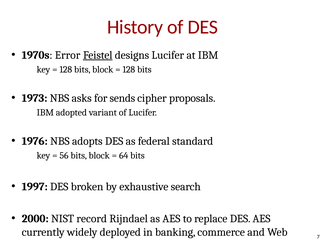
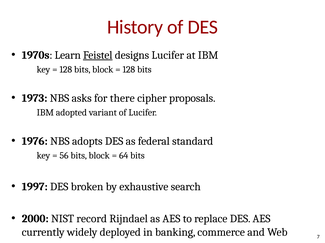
Error: Error -> Learn
sends: sends -> there
